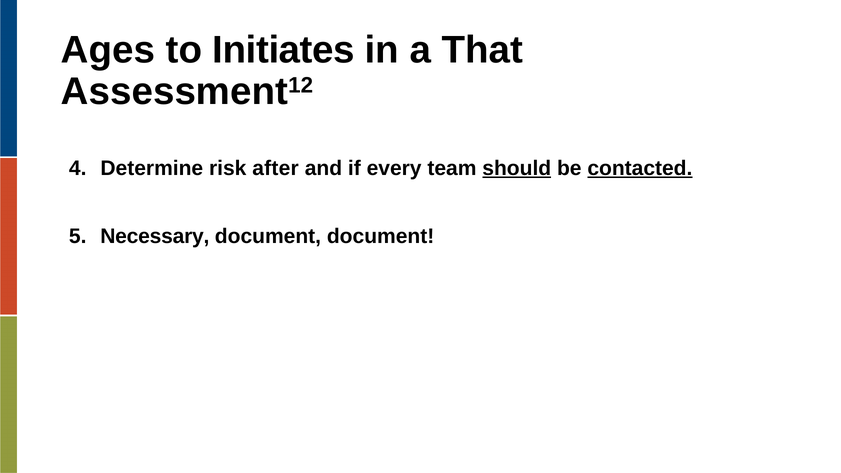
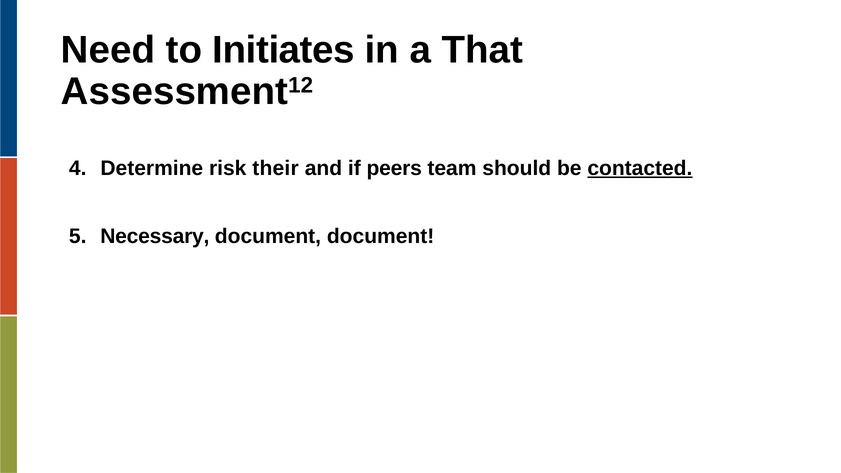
Ages: Ages -> Need
after: after -> their
every: every -> peers
should underline: present -> none
